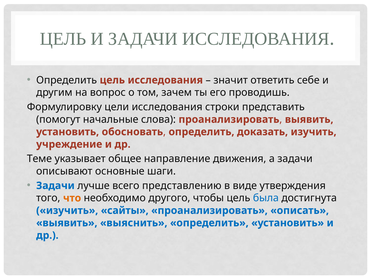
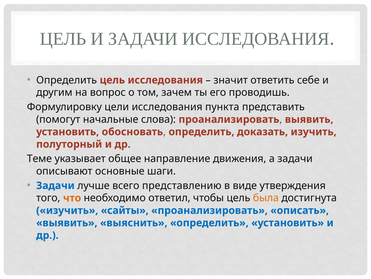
строки: строки -> пункта
учреждение: учреждение -> полуторный
другого: другого -> ответил
была colour: blue -> orange
